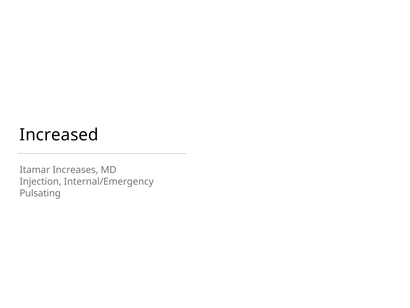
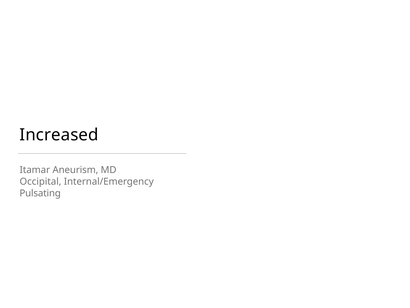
Increases: Increases -> Aneurism
Injection: Injection -> Occipital
